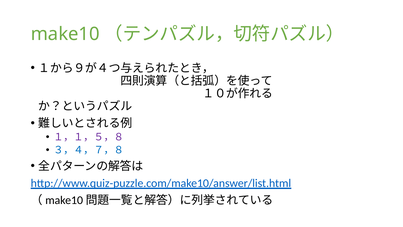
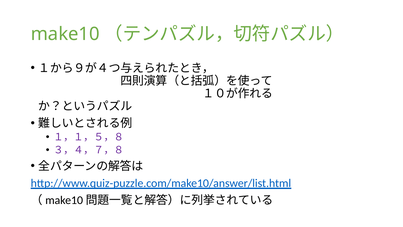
３，４，７，８ colour: blue -> purple
